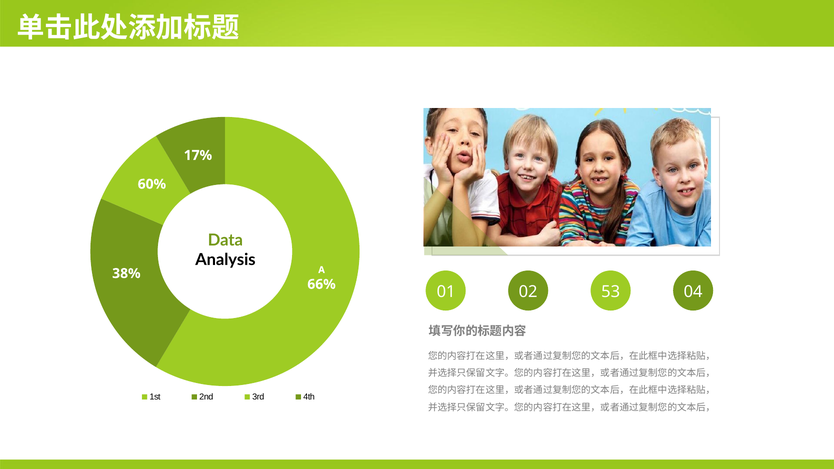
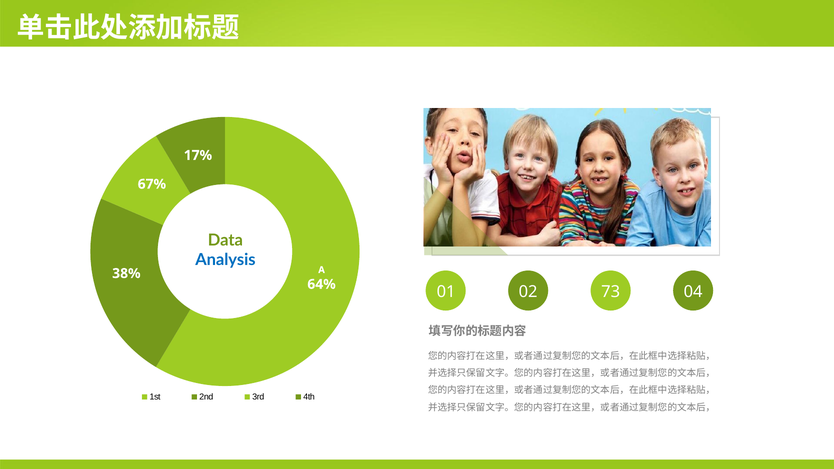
60%: 60% -> 67%
Analysis colour: black -> blue
66%: 66% -> 64%
53: 53 -> 73
